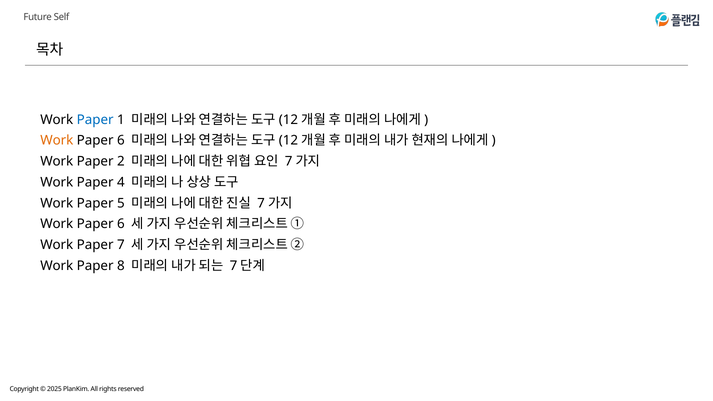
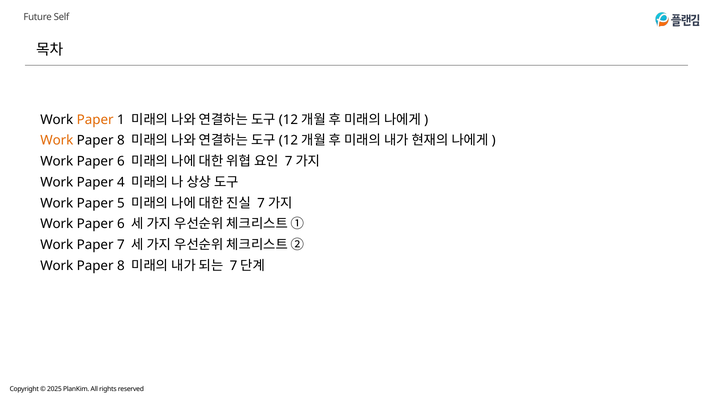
Paper at (95, 120) colour: blue -> orange
6 at (121, 141): 6 -> 8
2 at (121, 161): 2 -> 6
